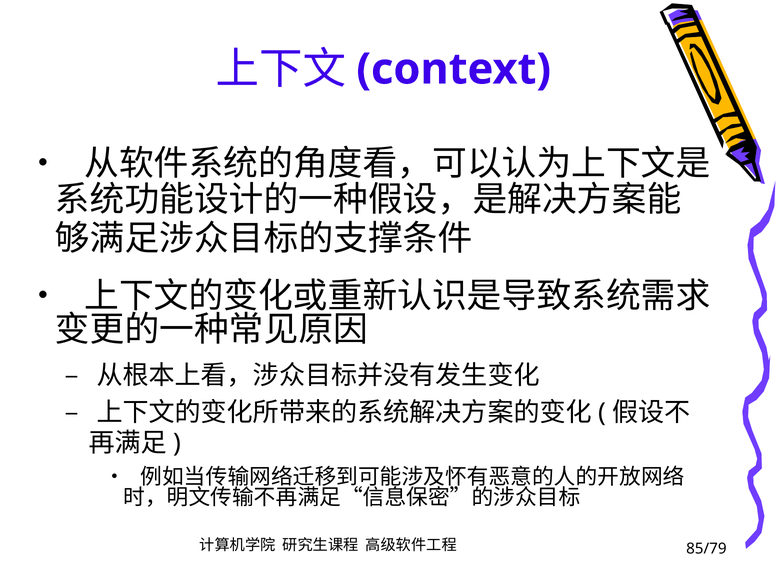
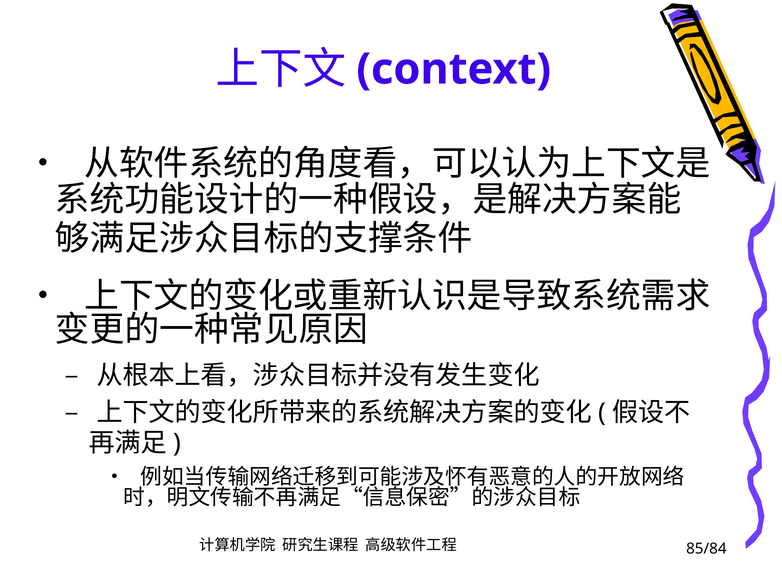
85/79: 85/79 -> 85/84
